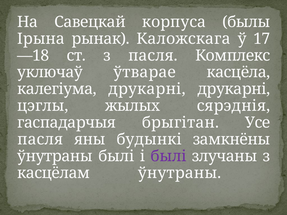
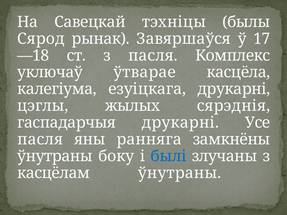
корпуса: корпуса -> тэхніцы
Ірына: Ірына -> Сярод
Каложскага: Каложскага -> Завяршаўся
калегіума друкарні: друкарні -> езуіцкага
гаспадарчыя брыгітан: брыгітан -> друкарні
будынкі: будынкі -> ранняга
ўнутраны былі: былі -> боку
былі at (169, 156) colour: purple -> blue
